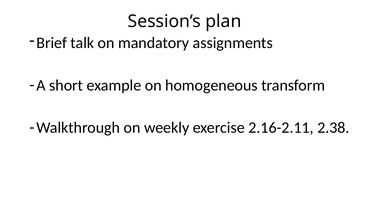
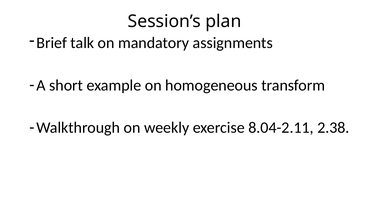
2.16-2.11: 2.16-2.11 -> 8.04-2.11
